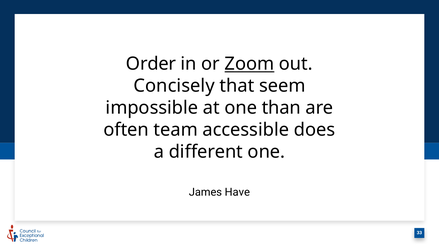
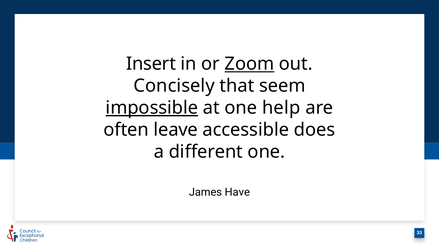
Order: Order -> Insert
impossible underline: none -> present
than: than -> help
team: team -> leave
